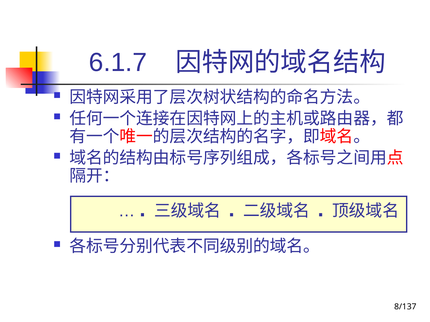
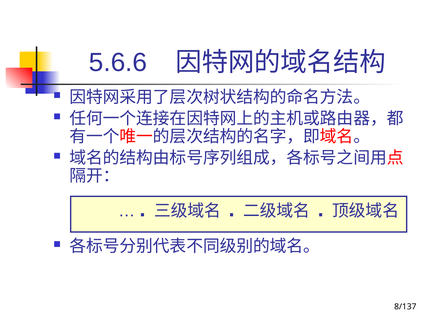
6.1.7: 6.1.7 -> 5.6.6
